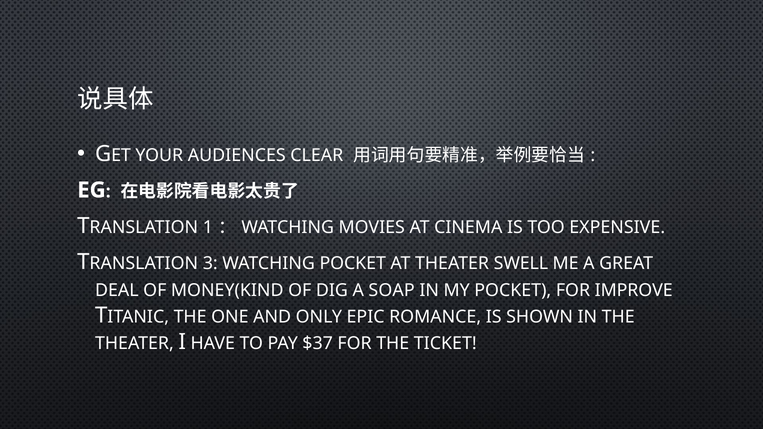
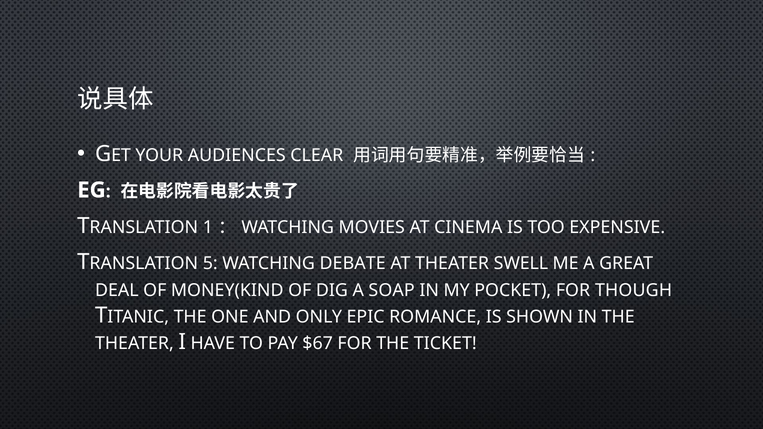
3: 3 -> 5
WATCHING POCKET: POCKET -> DEBATE
IMPROVE: IMPROVE -> THOUGH
$37: $37 -> $67
